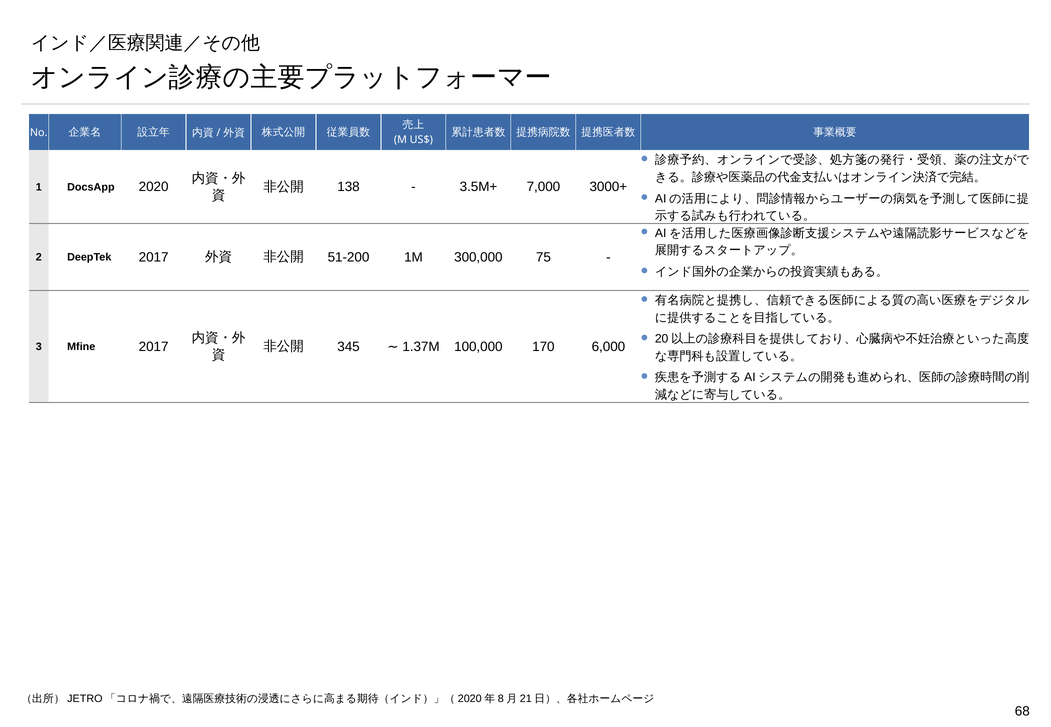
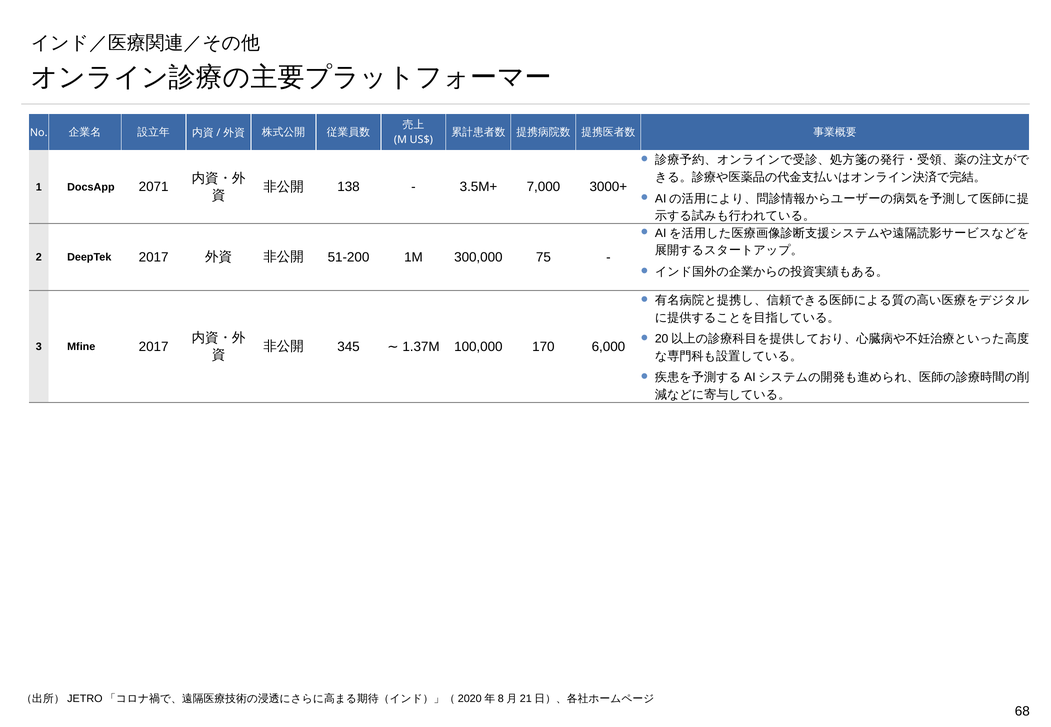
2020: 2020 -> 2071
